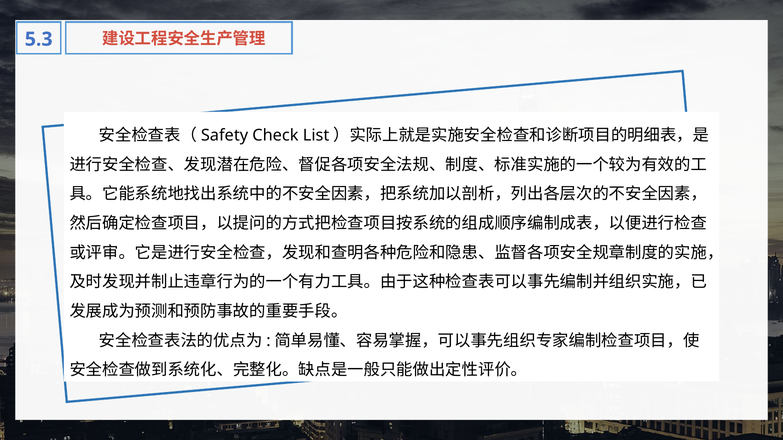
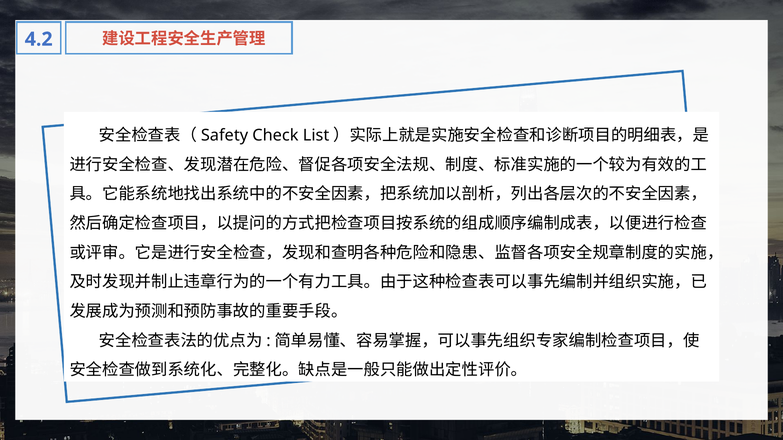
5.3: 5.3 -> 4.2
